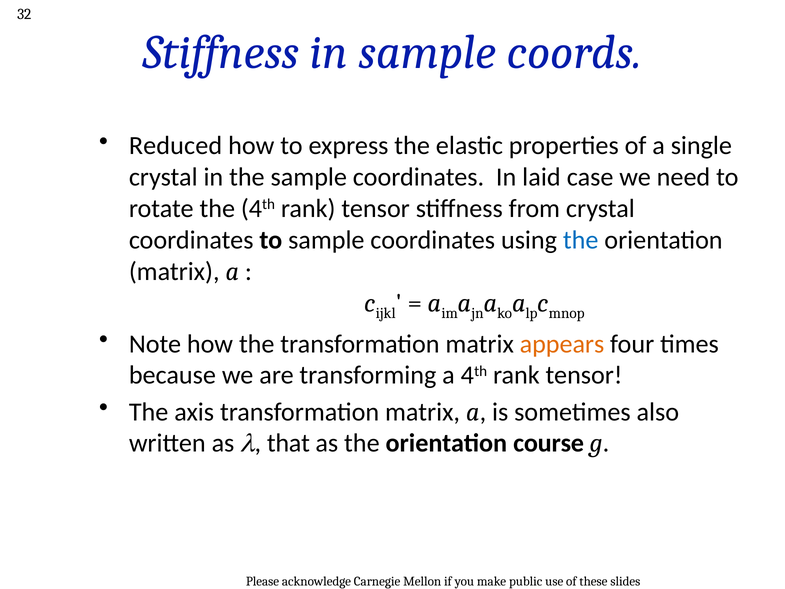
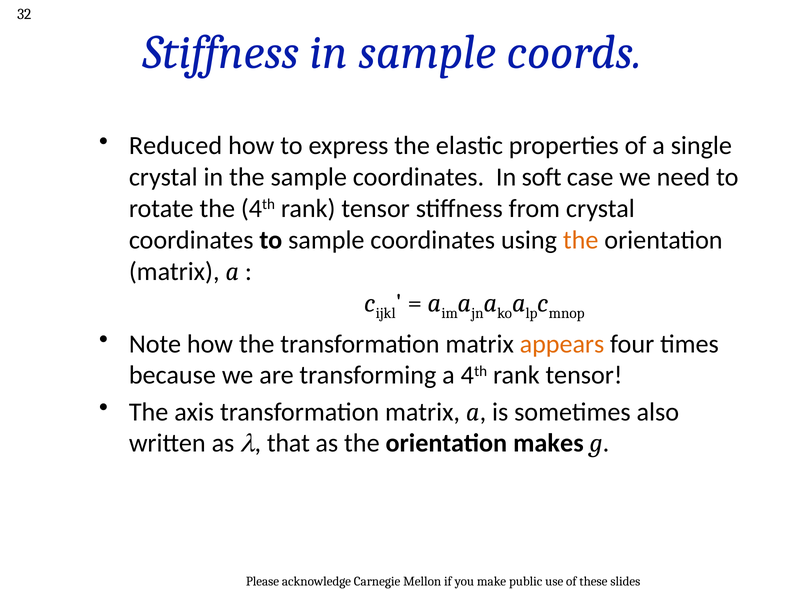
laid: laid -> soft
the at (581, 240) colour: blue -> orange
course: course -> makes
